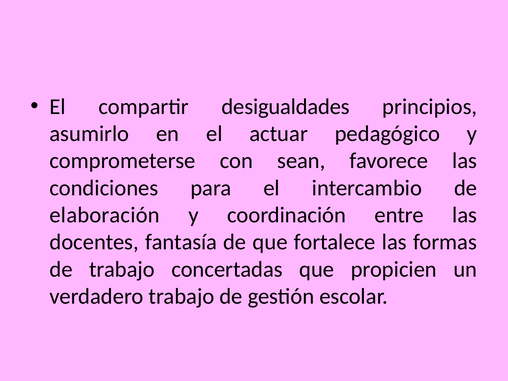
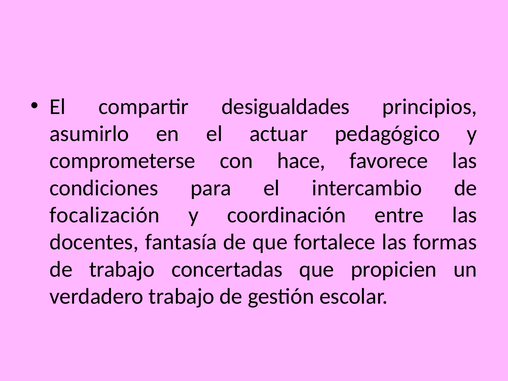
sean: sean -> hace
elaboración: elaboración -> focalización
